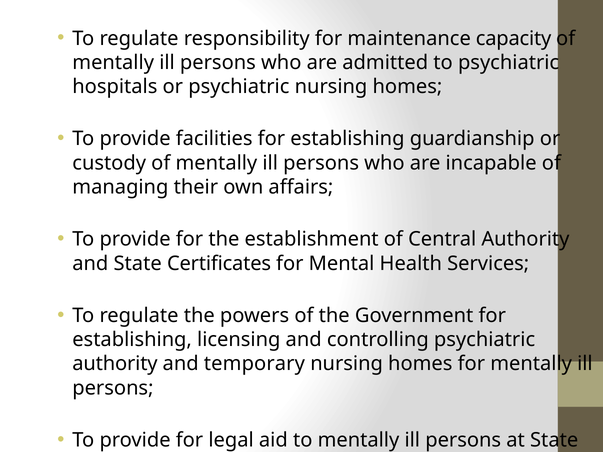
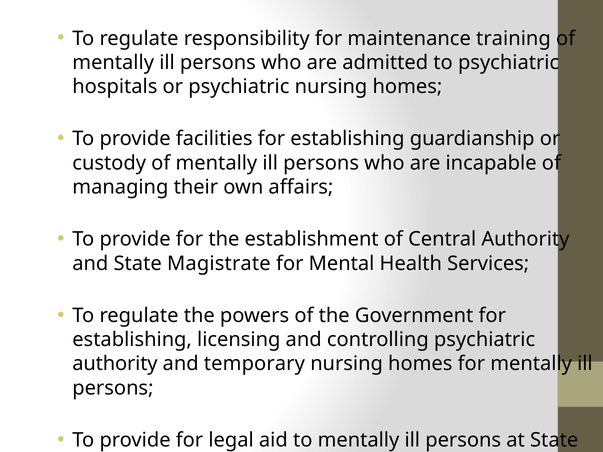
capacity: capacity -> training
Certificates: Certificates -> Magistrate
